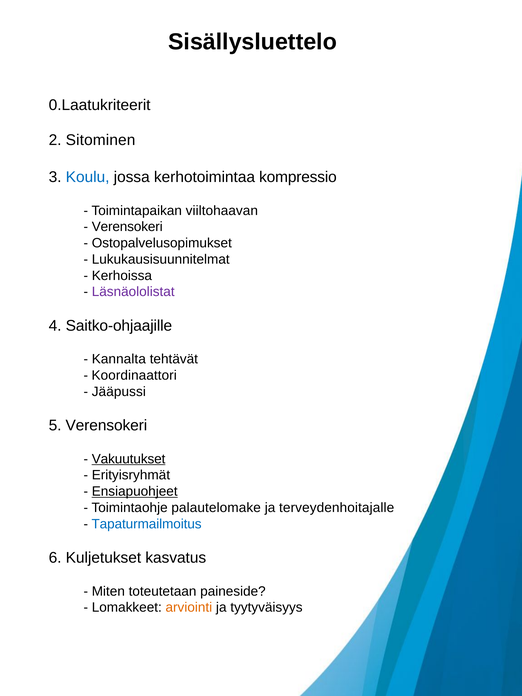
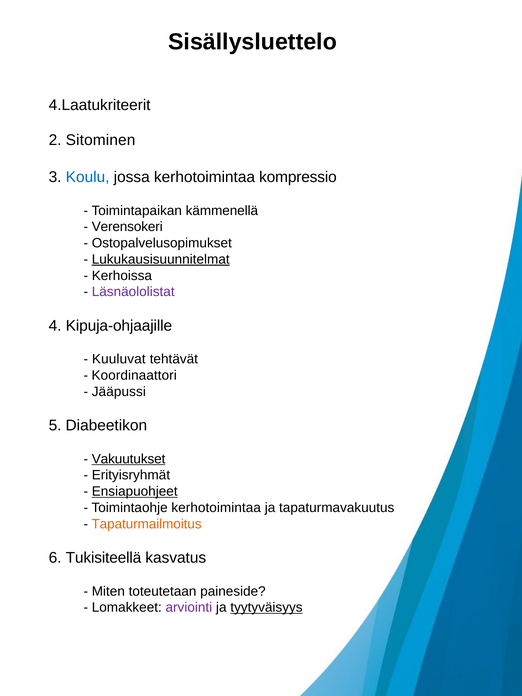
0.Laatukriteerit: 0.Laatukriteerit -> 4.Laatukriteerit
viiltohaavan: viiltohaavan -> kämmenellä
Lukukausisuunnitelmat underline: none -> present
Saitko-ohjaajille: Saitko-ohjaajille -> Kipuja-ohjaajille
Kannalta: Kannalta -> Kuuluvat
5 Verensokeri: Verensokeri -> Diabeetikon
Toimintaohje palautelomake: palautelomake -> kerhotoimintaa
terveydenhoitajalle: terveydenhoitajalle -> tapaturmavakuutus
Tapaturmailmoitus colour: blue -> orange
Kuljetukset: Kuljetukset -> Tukisiteellä
arviointi colour: orange -> purple
tyytyväisyys underline: none -> present
